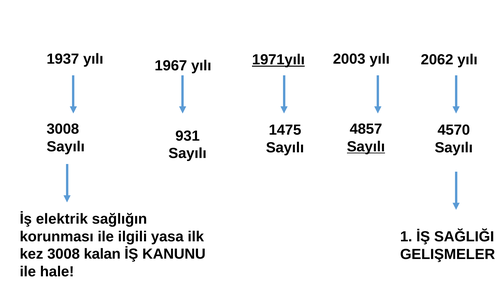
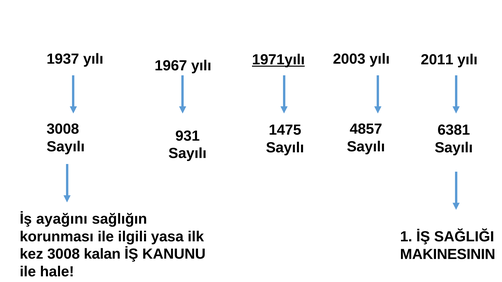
2062: 2062 -> 2011
4570: 4570 -> 6381
Sayılı at (366, 147) underline: present -> none
elektrik: elektrik -> ayağını
GELIŞMELER: GELIŞMELER -> MAKINESININ
